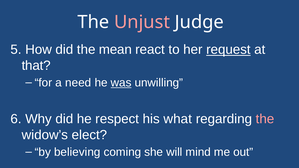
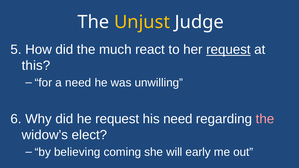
Unjust colour: pink -> yellow
mean: mean -> much
that: that -> this
was underline: present -> none
he respect: respect -> request
his what: what -> need
mind: mind -> early
